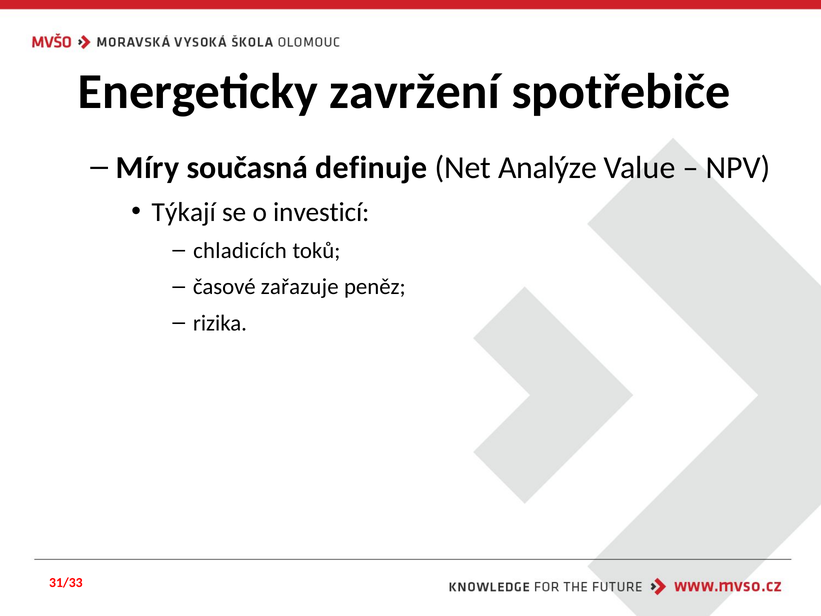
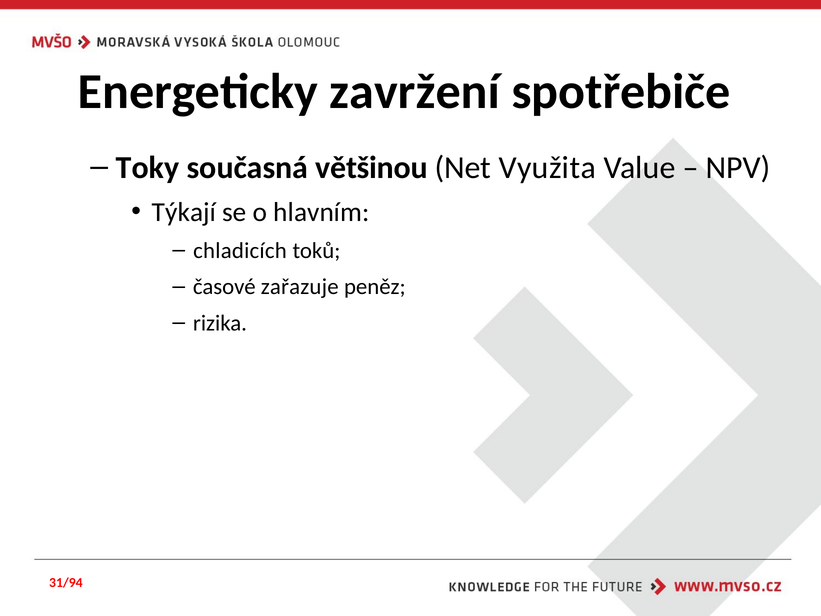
Míry: Míry -> Toky
definuje: definuje -> většinou
Analýze: Analýze -> Využita
investicí: investicí -> hlavním
31/33: 31/33 -> 31/94
